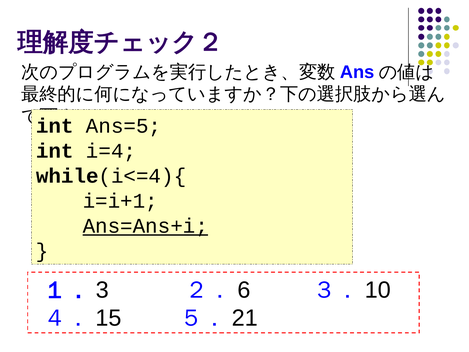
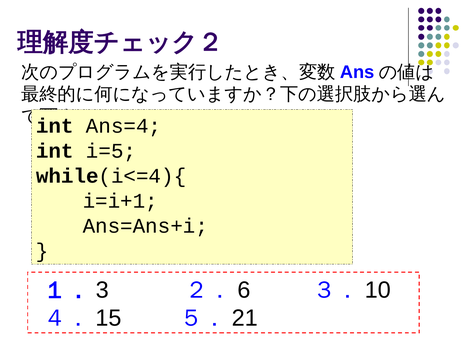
Ans=5: Ans=5 -> Ans=4
i=4: i=4 -> i=5
Ans=Ans+i underline: present -> none
